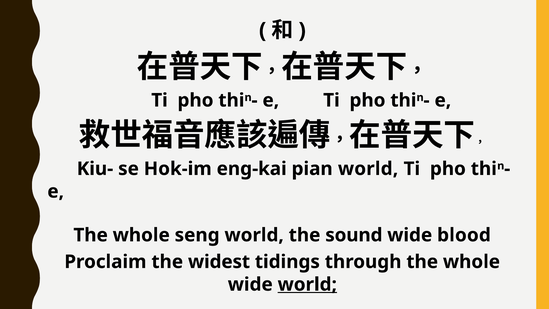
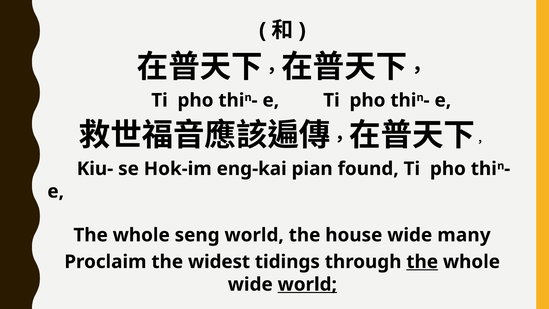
pian world: world -> found
sound: sound -> house
blood: blood -> many
the at (422, 262) underline: none -> present
